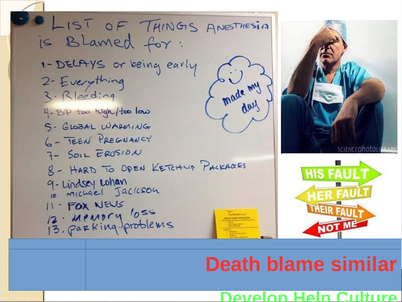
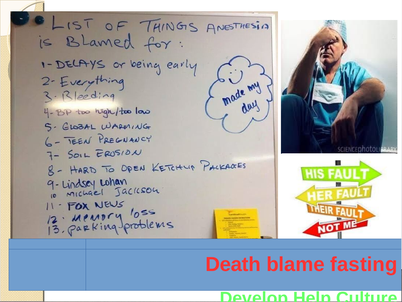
similar: similar -> fasting
